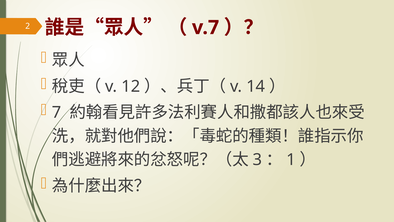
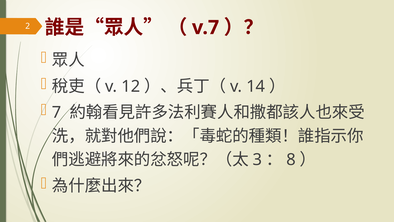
1: 1 -> 8
